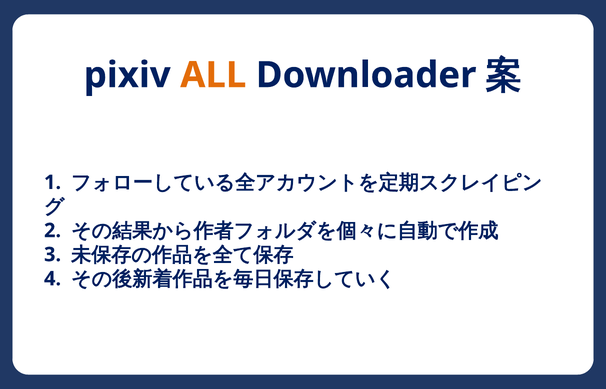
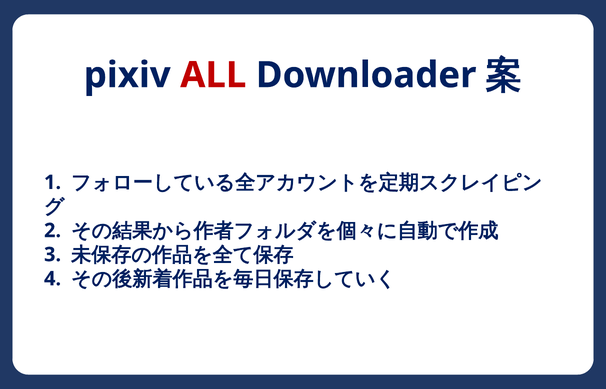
ALL colour: orange -> red
